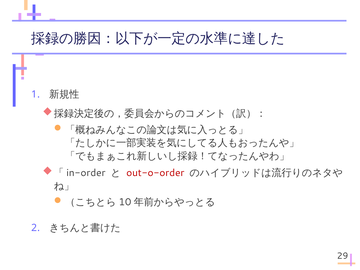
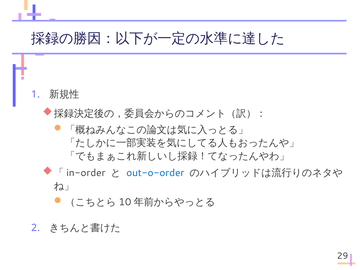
out-o-order colour: red -> blue
